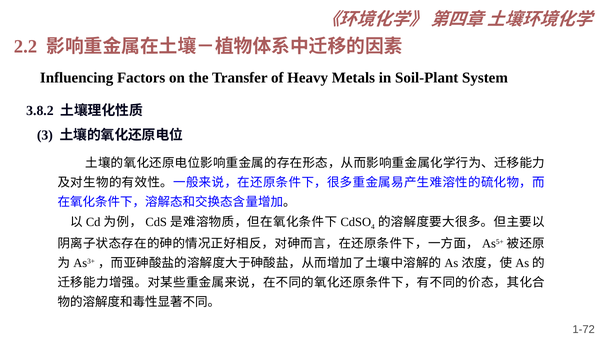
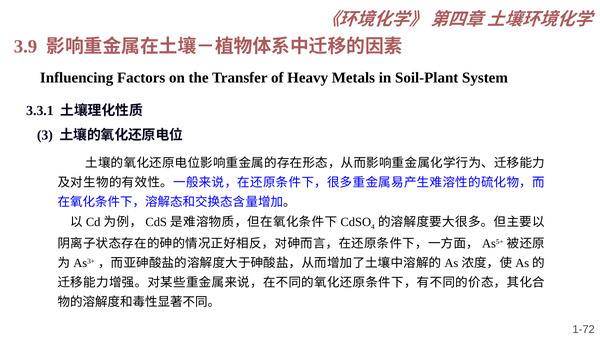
2.2: 2.2 -> 3.9
3.8.2: 3.8.2 -> 3.3.1
